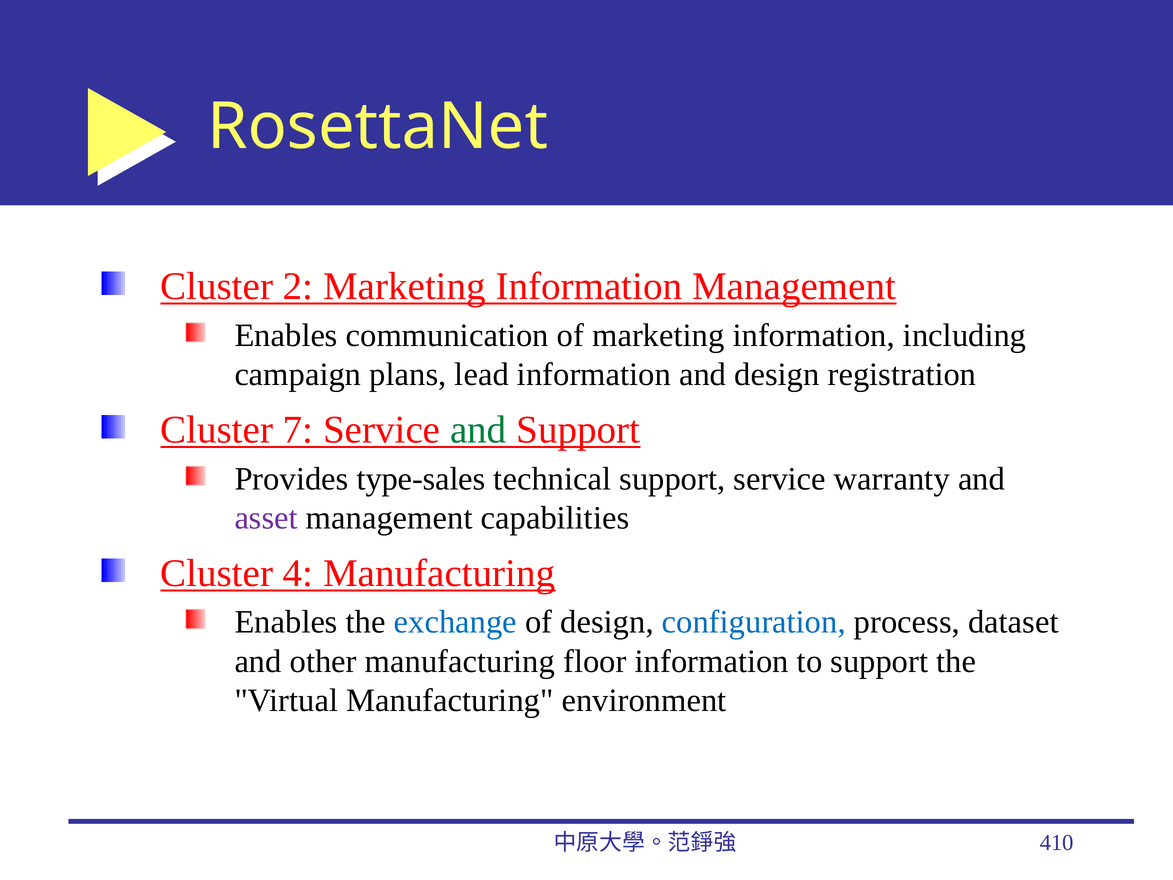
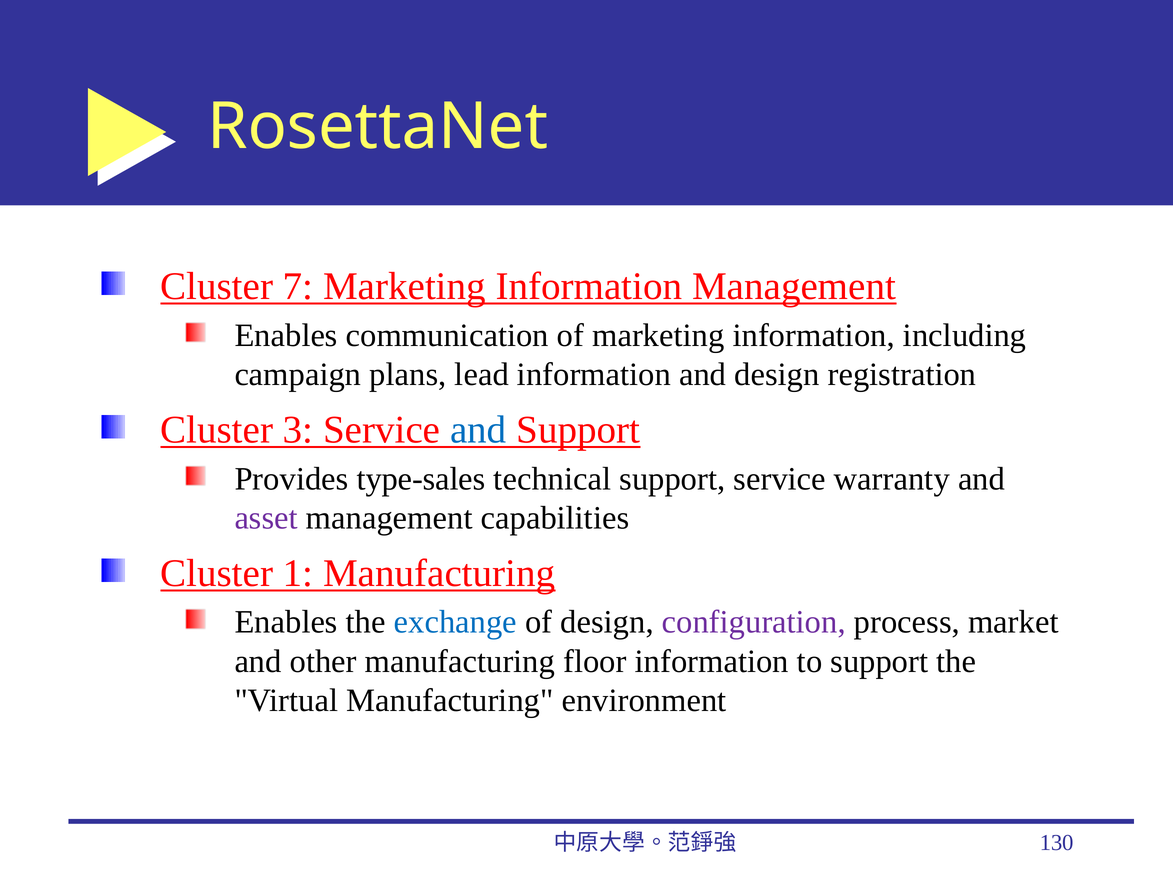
2: 2 -> 7
7: 7 -> 3
and at (478, 430) colour: green -> blue
4: 4 -> 1
configuration colour: blue -> purple
dataset: dataset -> market
410: 410 -> 130
